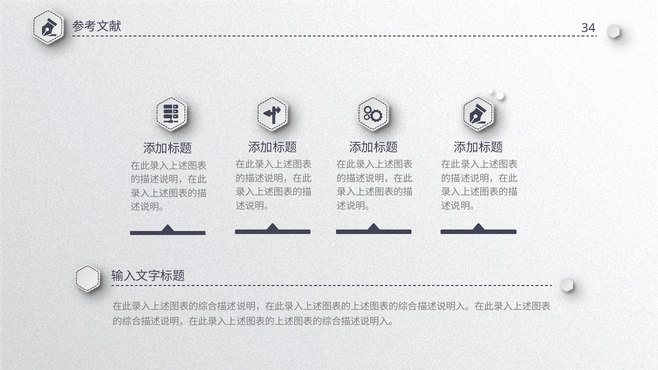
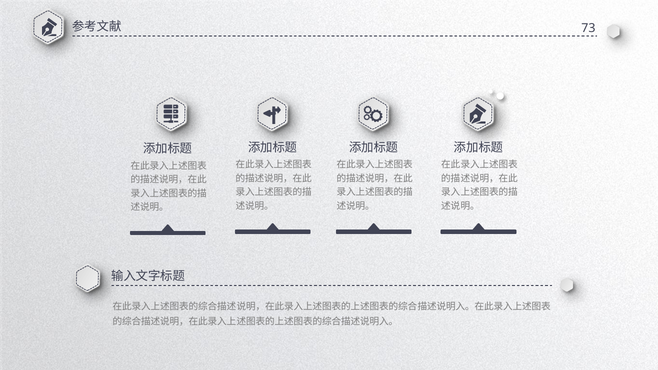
34: 34 -> 73
